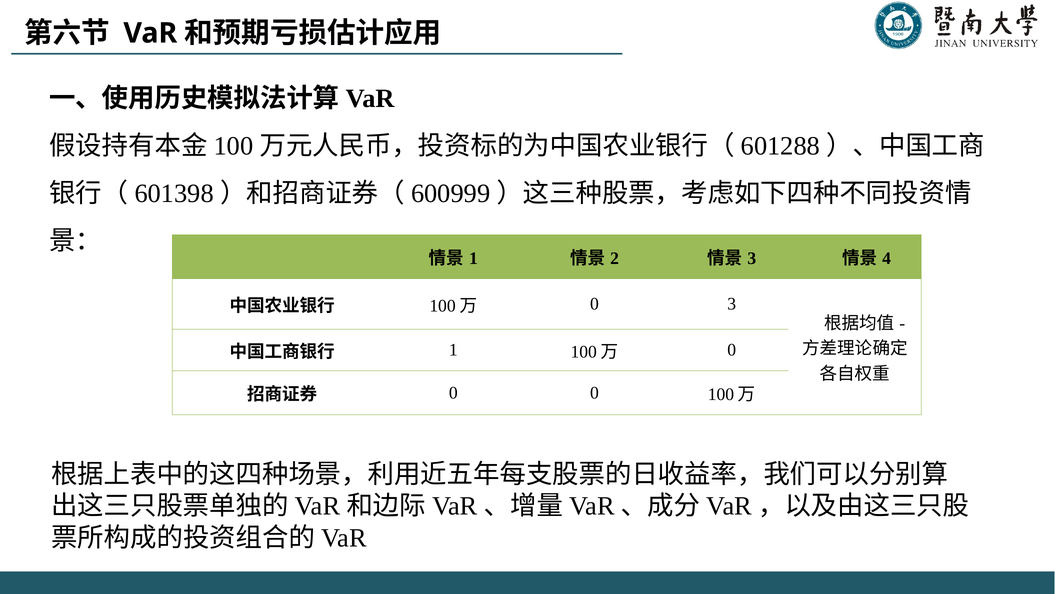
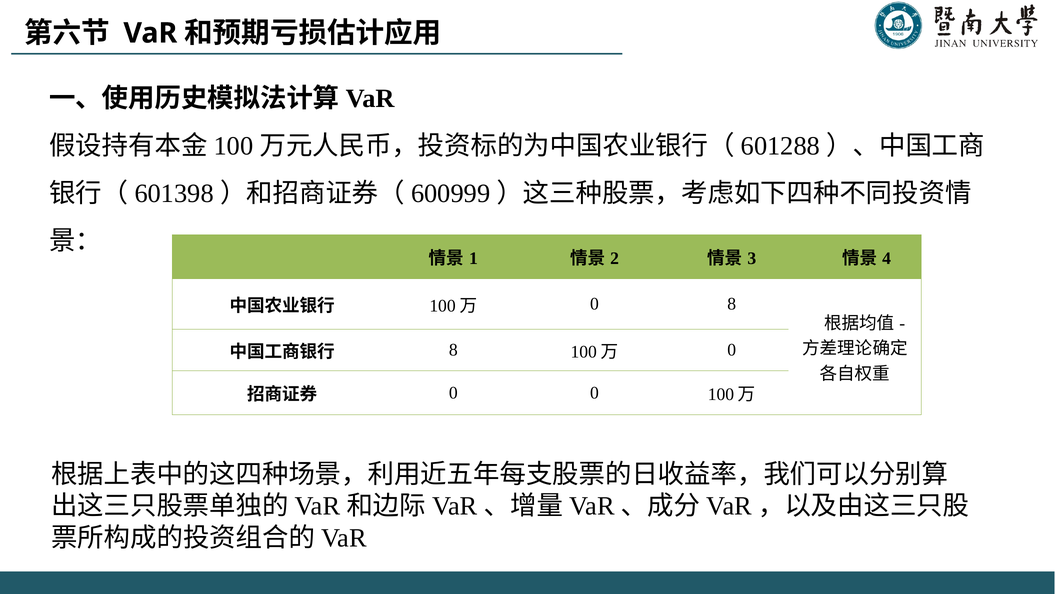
0 3: 3 -> 8
1 at (453, 350): 1 -> 8
